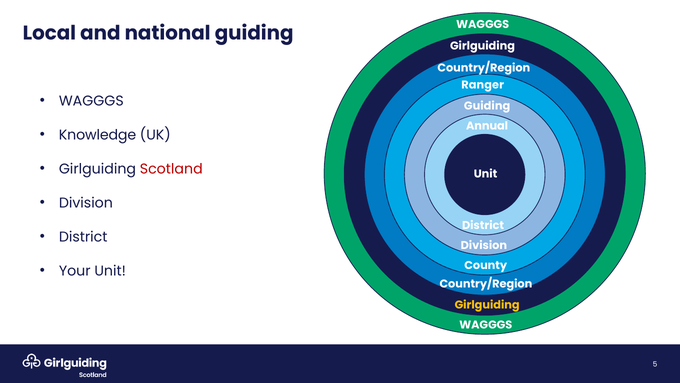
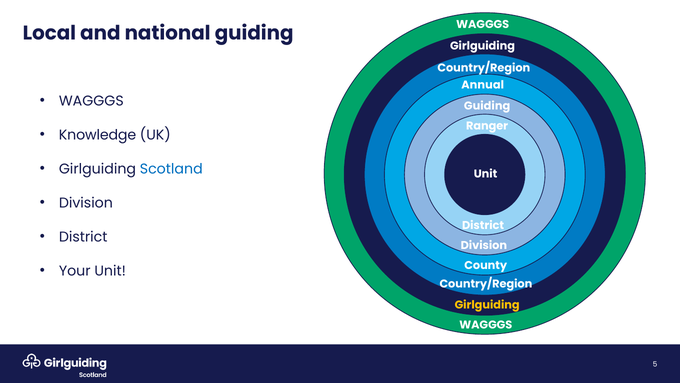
Ranger: Ranger -> Annual
Annual: Annual -> Ranger
Scotland colour: red -> blue
